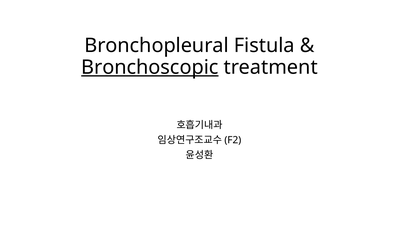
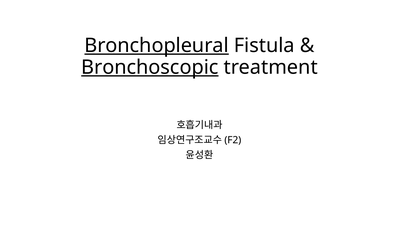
Bronchopleural underline: none -> present
